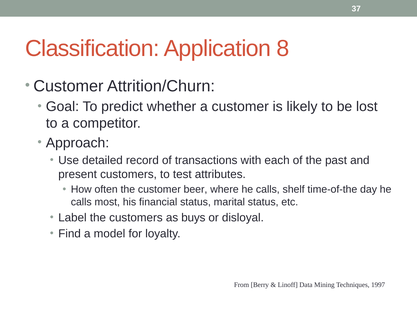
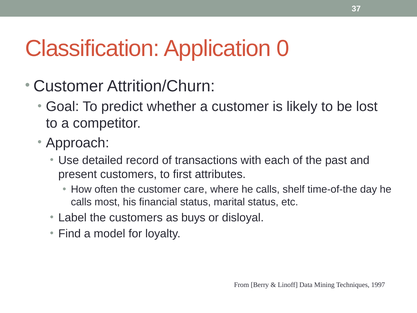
8: 8 -> 0
test: test -> first
beer: beer -> care
